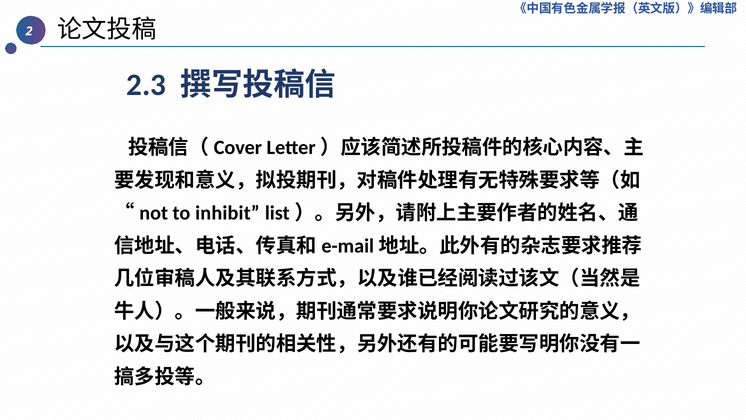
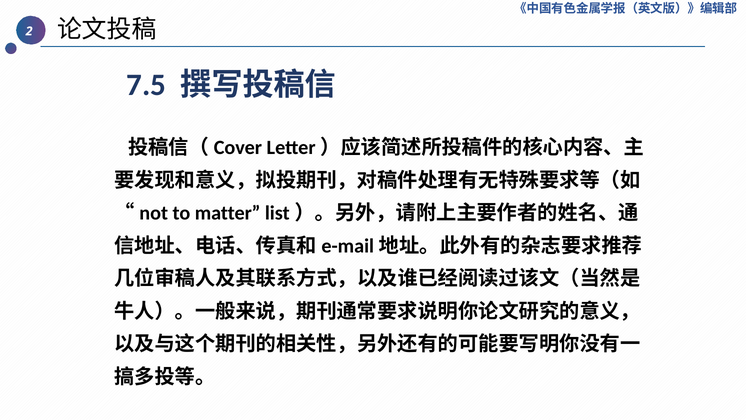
2.3: 2.3 -> 7.5
inhibit: inhibit -> matter
